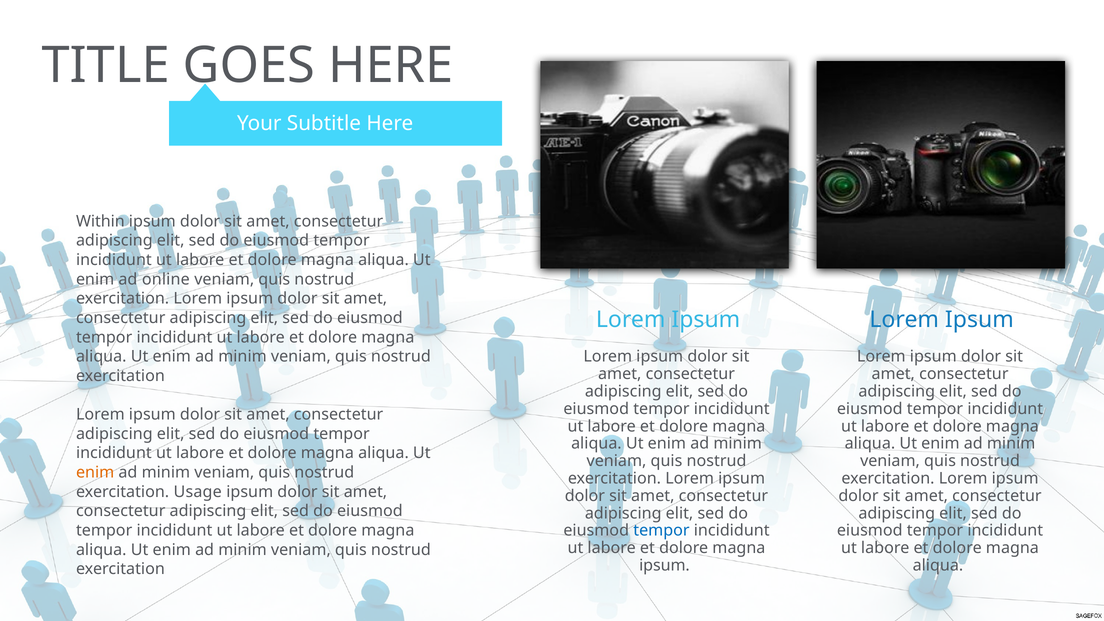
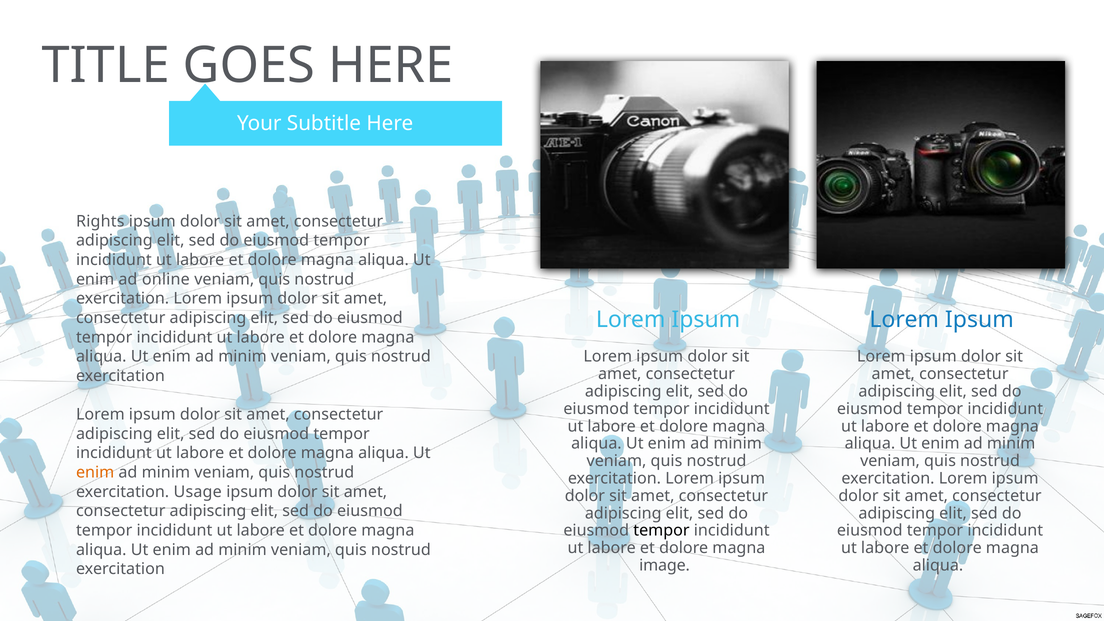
Within: Within -> Rights
tempor at (661, 531) colour: blue -> black
ipsum at (664, 565): ipsum -> image
